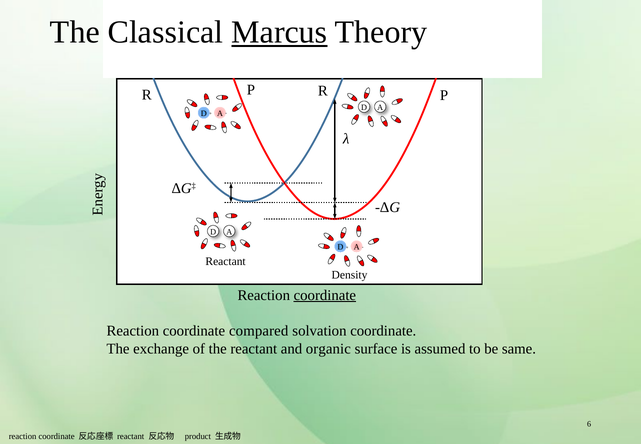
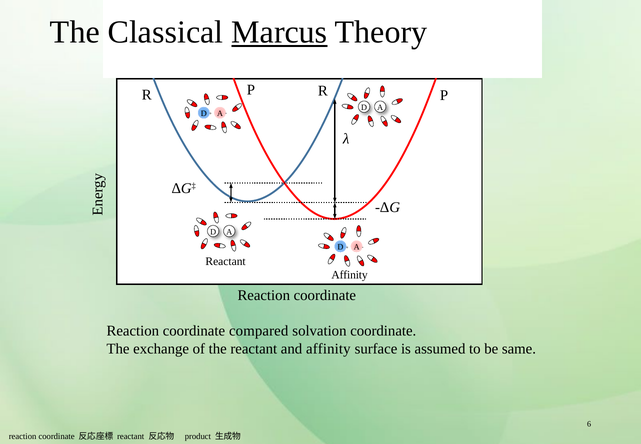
Density at (350, 275): Density -> Affinity
coordinate at (325, 295) underline: present -> none
and organic: organic -> affinity
